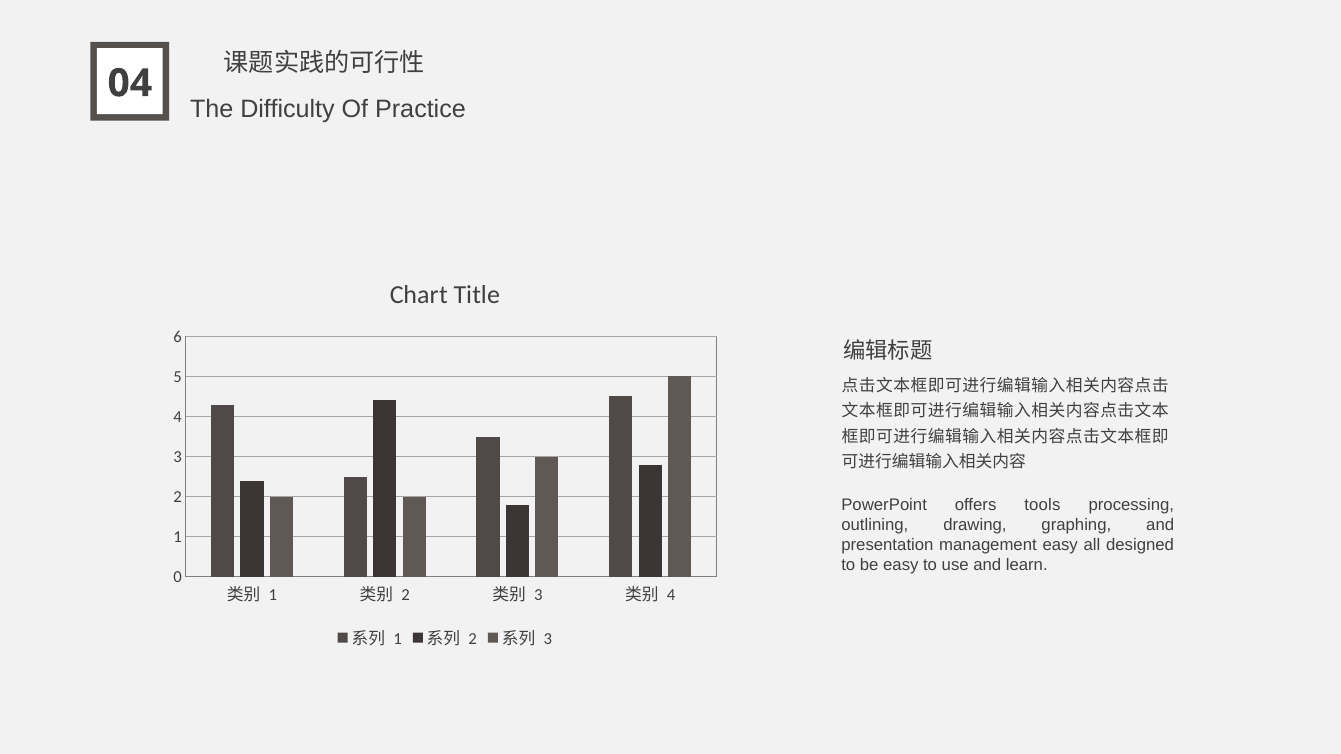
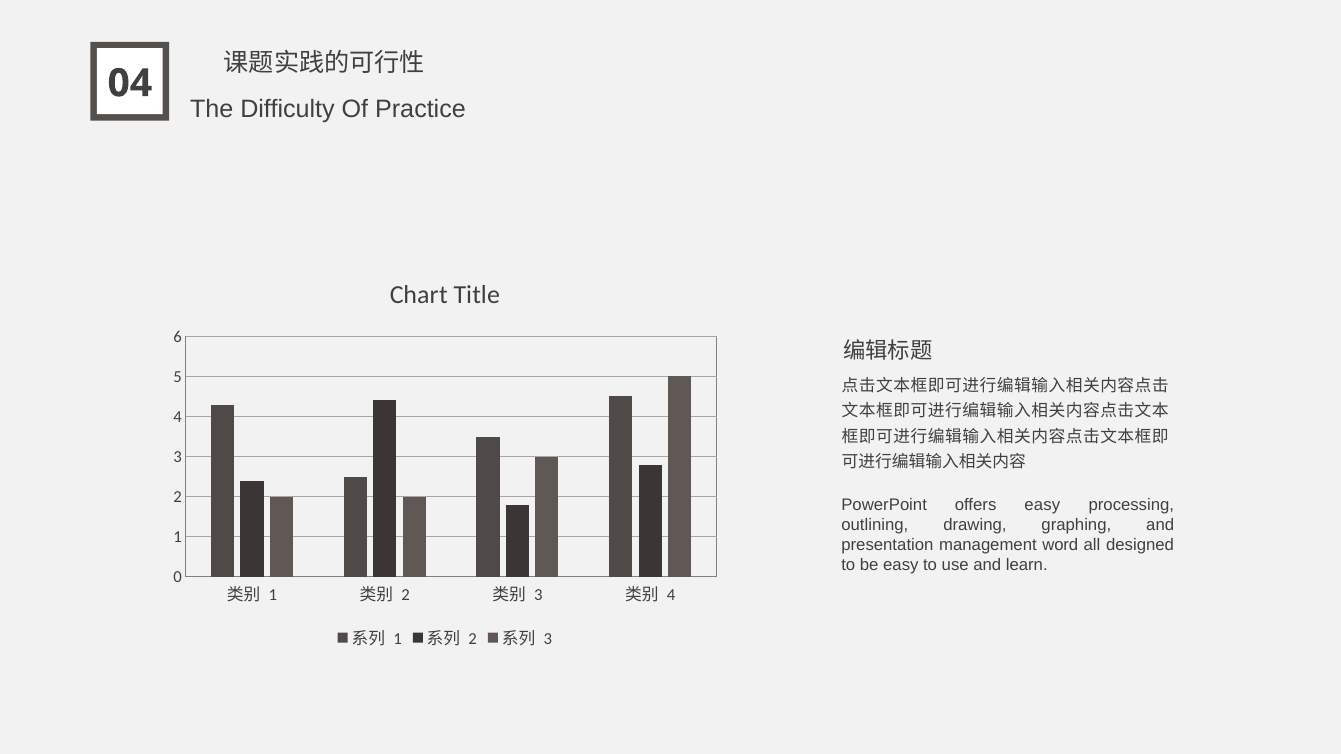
offers tools: tools -> easy
management easy: easy -> word
